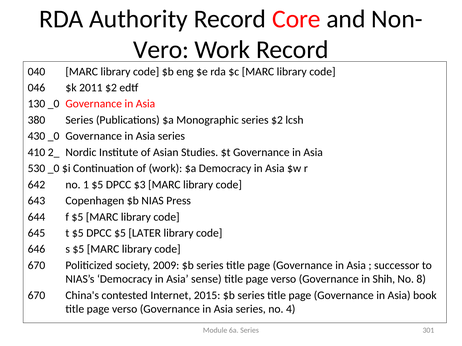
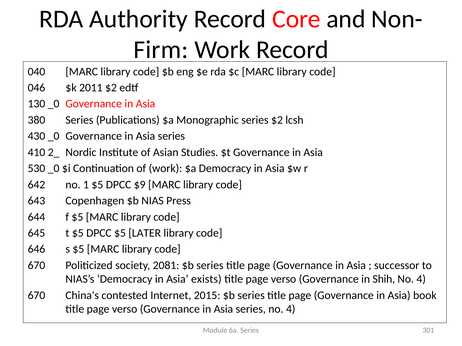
Vero: Vero -> Firm
$3: $3 -> $9
2009: 2009 -> 2081
sense: sense -> exists
8 at (421, 280): 8 -> 4
